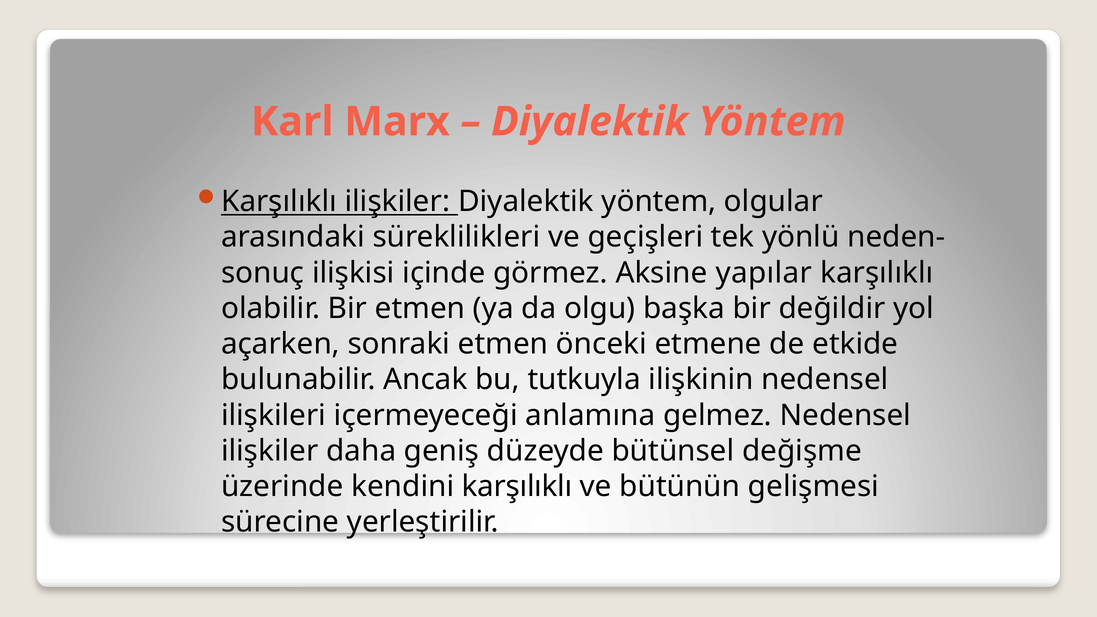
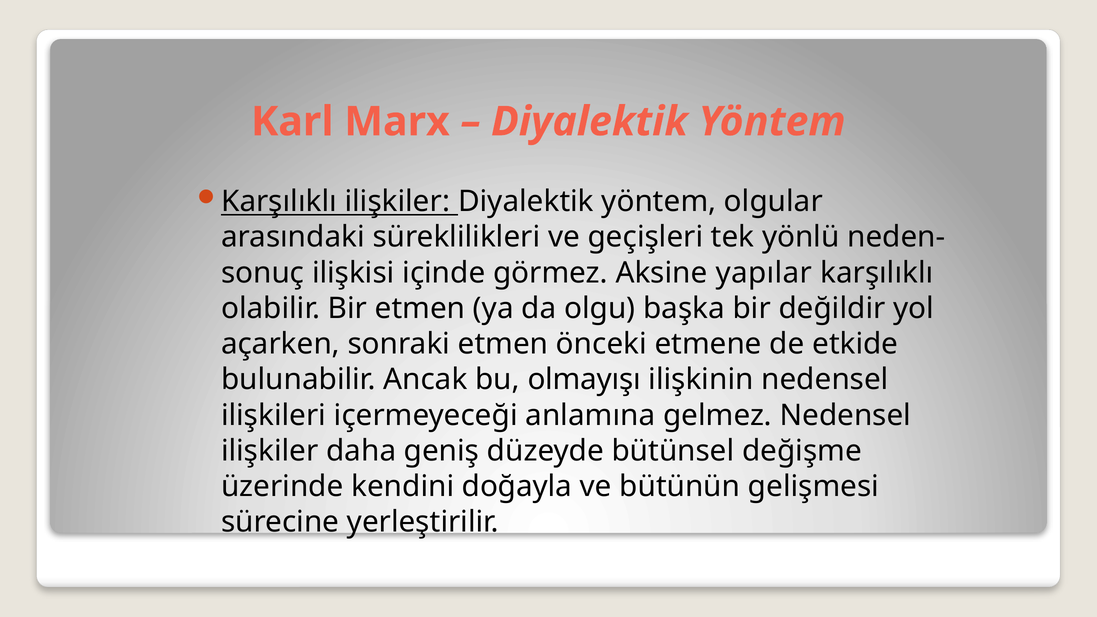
tutkuyla: tutkuyla -> olmayışı
kendini karşılıklı: karşılıklı -> doğayla
